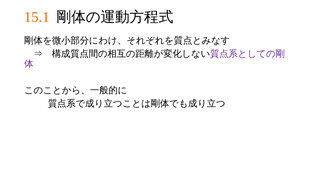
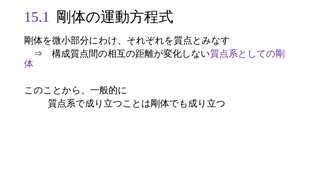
15.1 colour: orange -> purple
